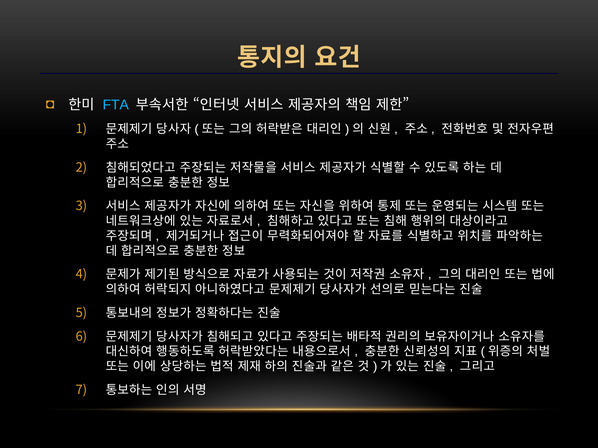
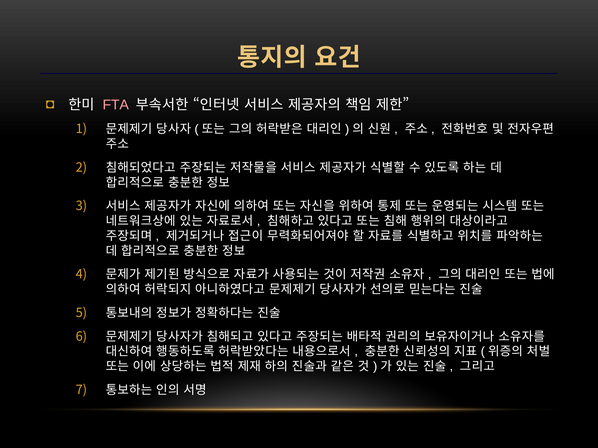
FTA colour: light blue -> pink
